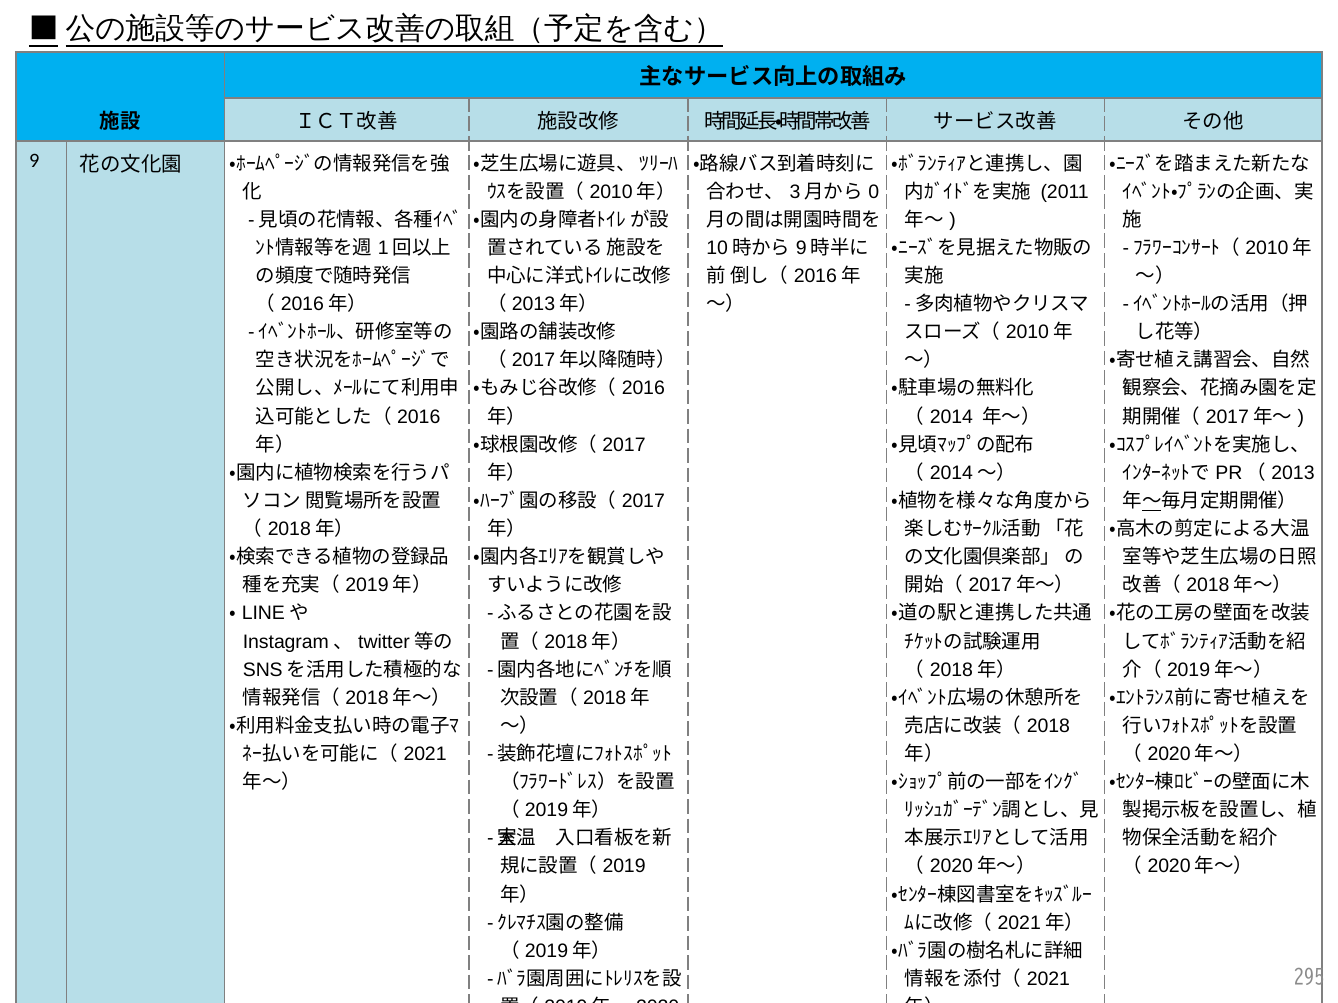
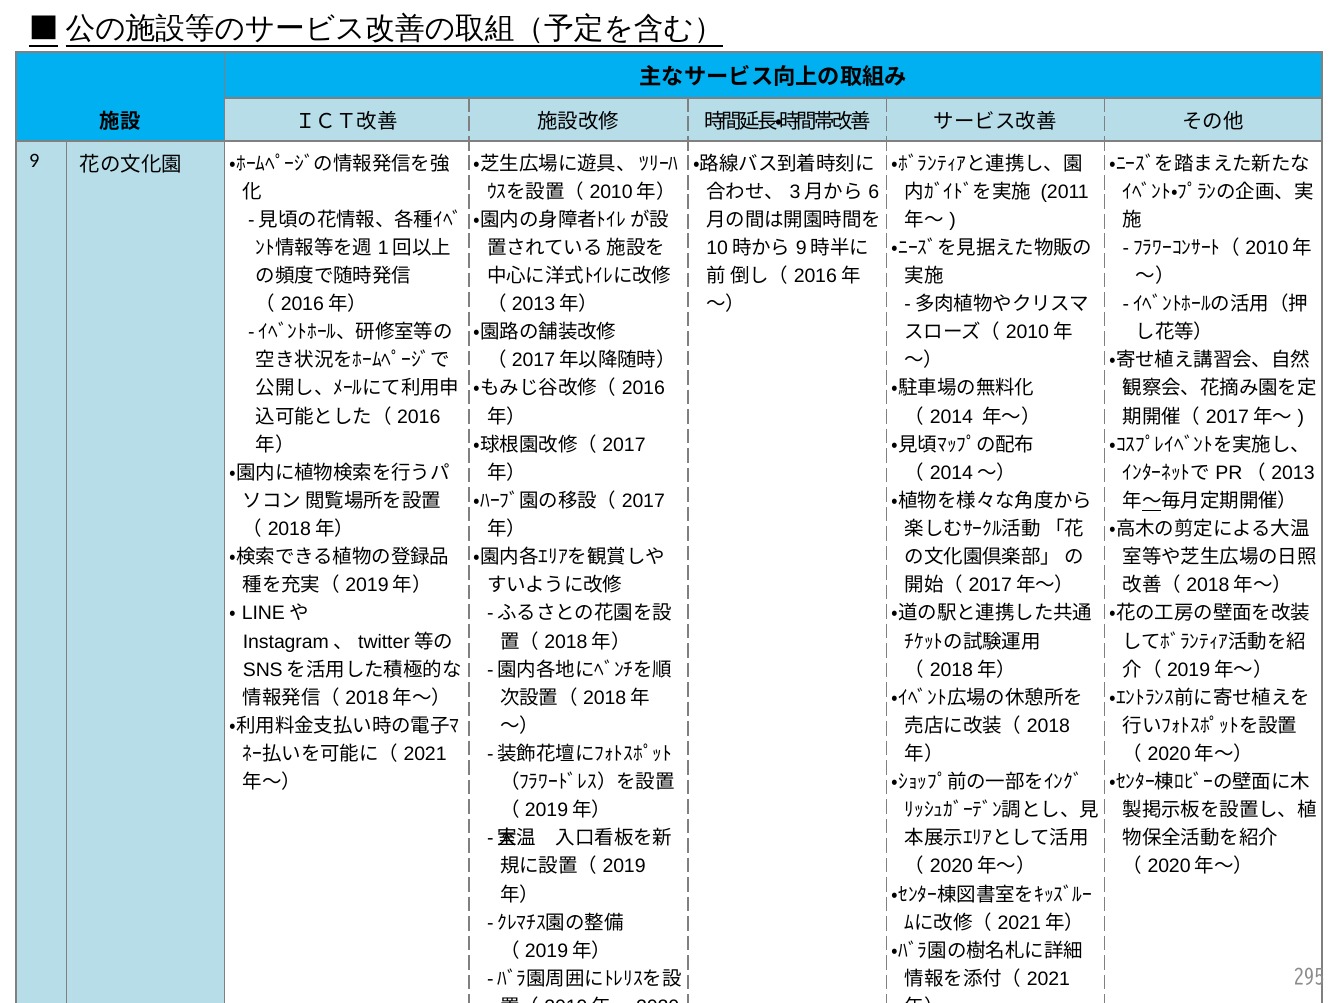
0: 0 -> 6
